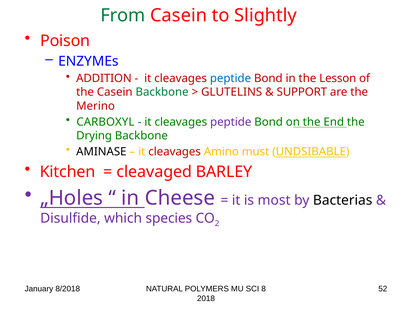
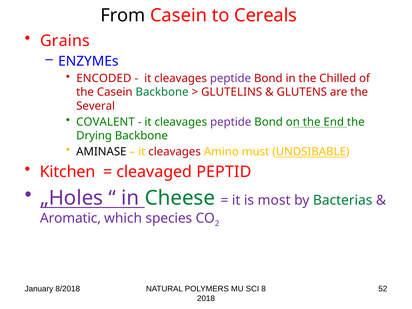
From colour: green -> black
Slightly: Slightly -> Cereals
Poison: Poison -> Grains
ADDITION: ADDITION -> ENCODED
peptide at (230, 78) colour: blue -> purple
Lesson: Lesson -> Chilled
SUPPORT: SUPPORT -> GLUTENS
Merino: Merino -> Several
CARBOXYL: CARBOXYL -> COVALENT
BARLEY: BARLEY -> PEPTID
Cheese colour: purple -> green
Bacterias colour: black -> green
Disulfide: Disulfide -> Aromatic
